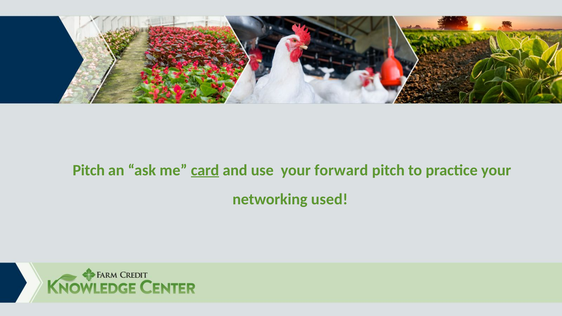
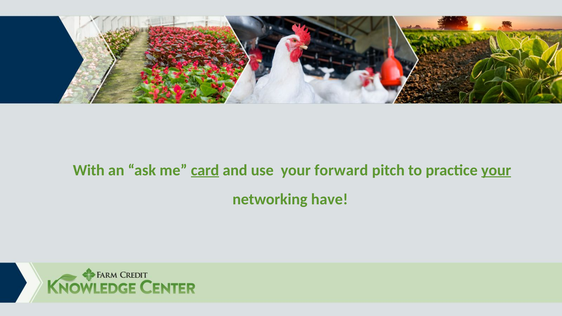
Pitch at (89, 170): Pitch -> With
your at (496, 170) underline: none -> present
used: used -> have
